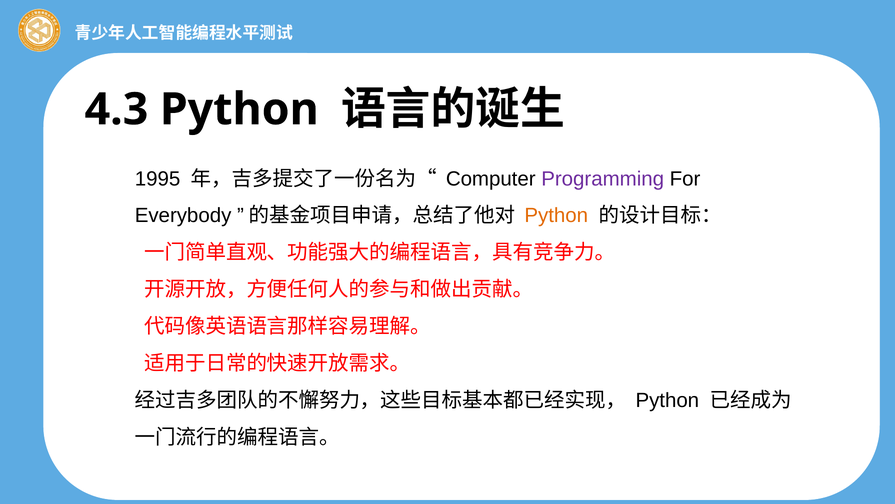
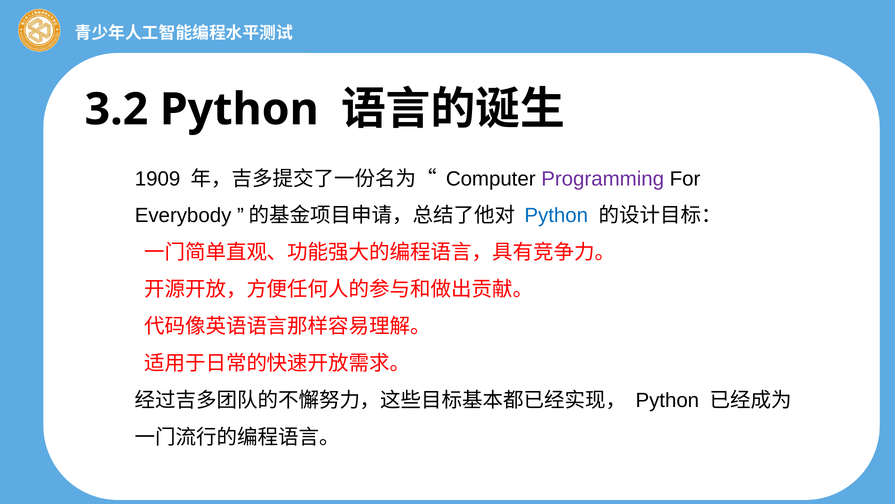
4.3: 4.3 -> 3.2
1995: 1995 -> 1909
Python at (556, 215) colour: orange -> blue
